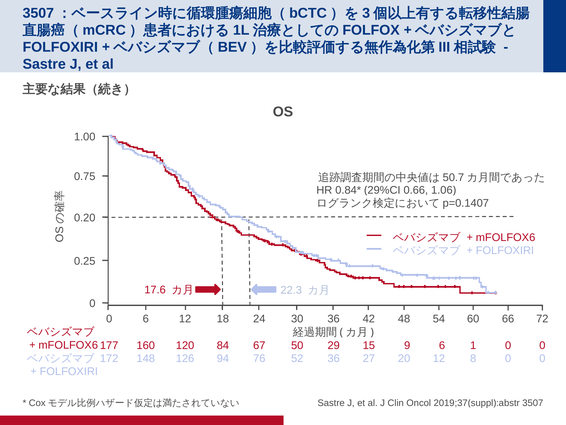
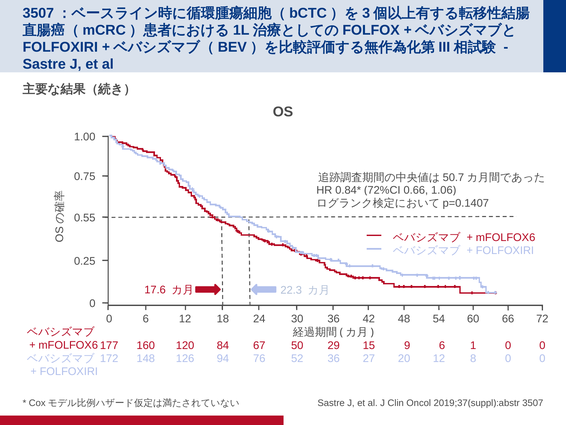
29%CI: 29%CI -> 72%CI
0.20: 0.20 -> 0.55
